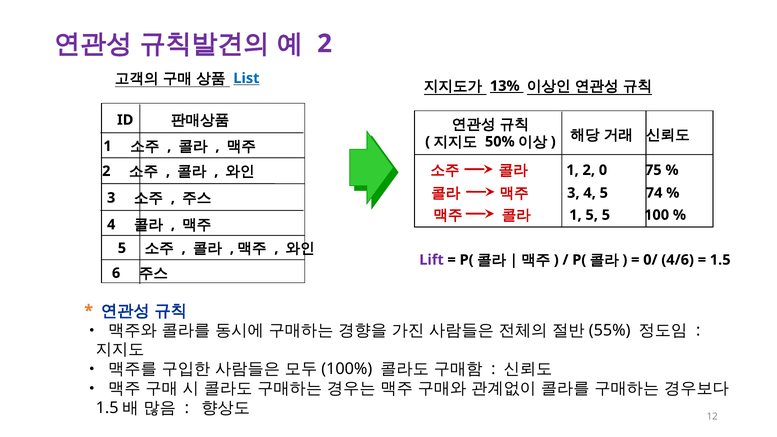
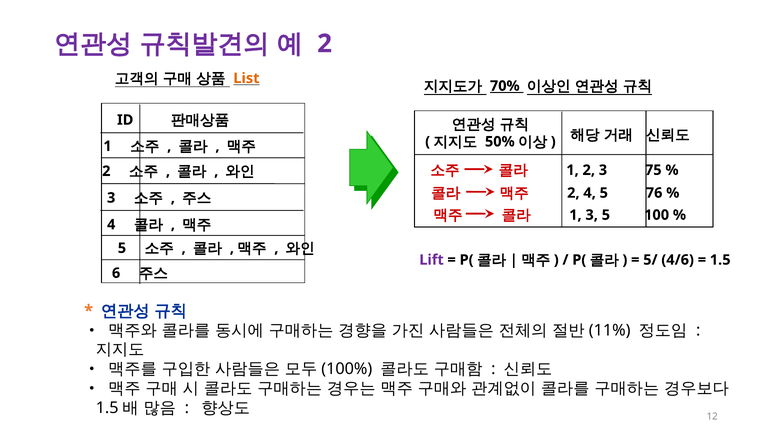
List colour: blue -> orange
13%: 13% -> 70%
2 0: 0 -> 3
3 at (573, 193): 3 -> 2
74: 74 -> 76
1 5: 5 -> 3
0/: 0/ -> 5/
55%: 55% -> 11%
